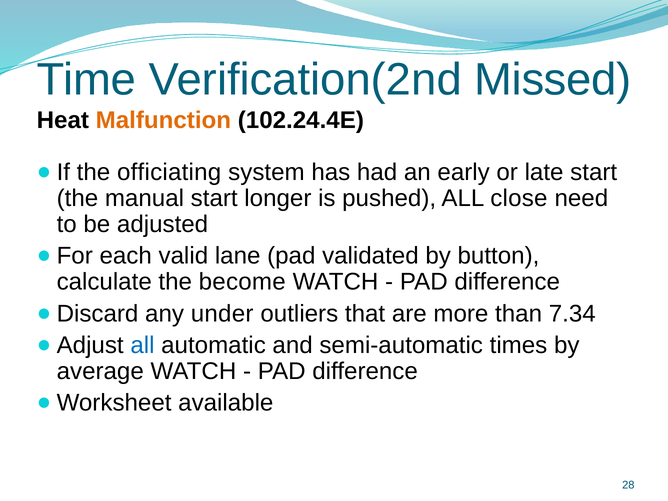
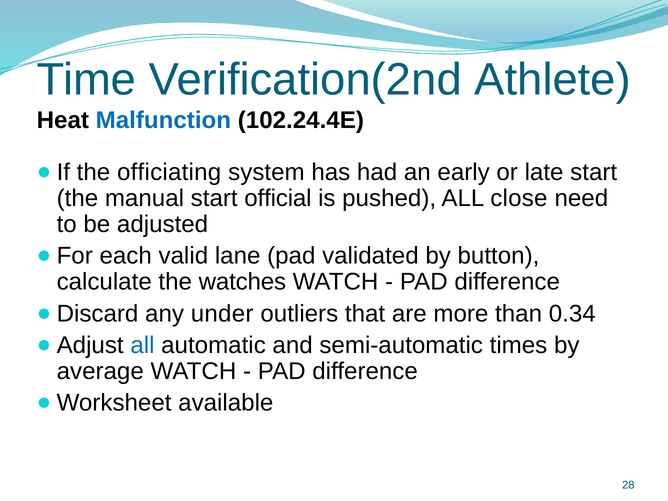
Missed: Missed -> Athlete
Malfunction colour: orange -> blue
longer: longer -> official
become: become -> watches
7.34: 7.34 -> 0.34
